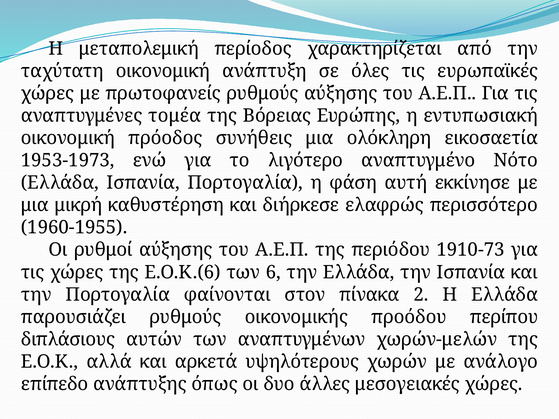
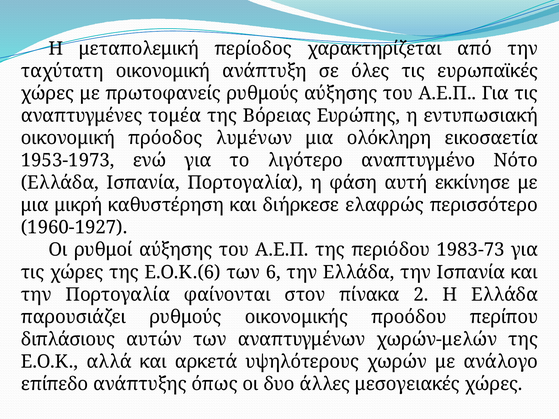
συνήθεις: συνήθεις -> λυμένων
1960-1955: 1960-1955 -> 1960-1927
1910-73: 1910-73 -> 1983-73
